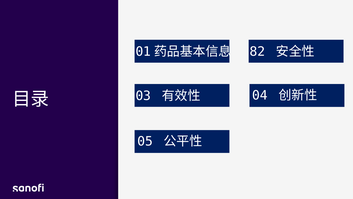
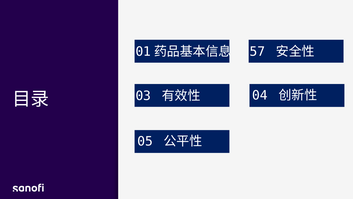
82: 82 -> 57
